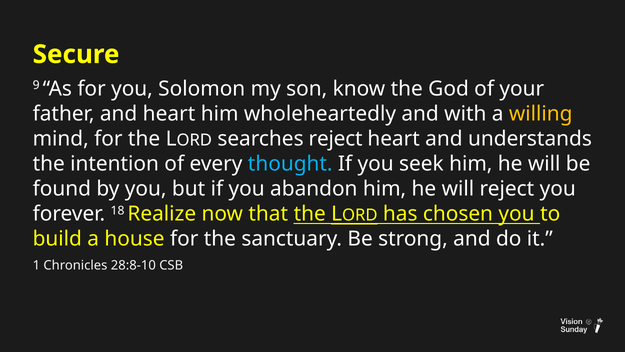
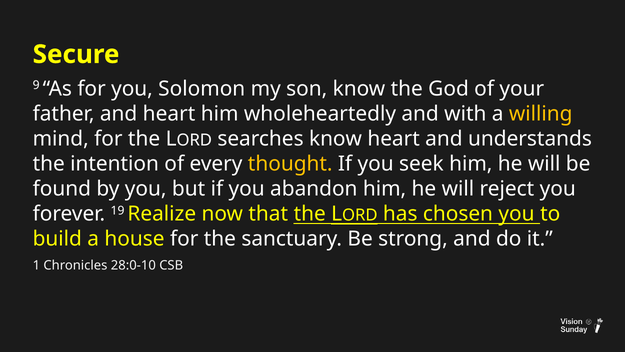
searches reject: reject -> know
thought colour: light blue -> yellow
18: 18 -> 19
28:8-10: 28:8-10 -> 28:0-10
